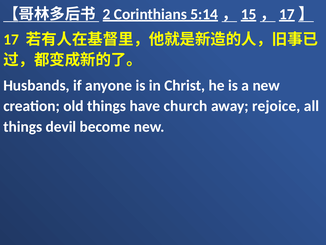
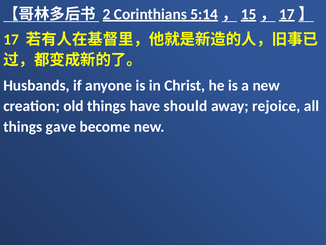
church: church -> should
devil: devil -> gave
